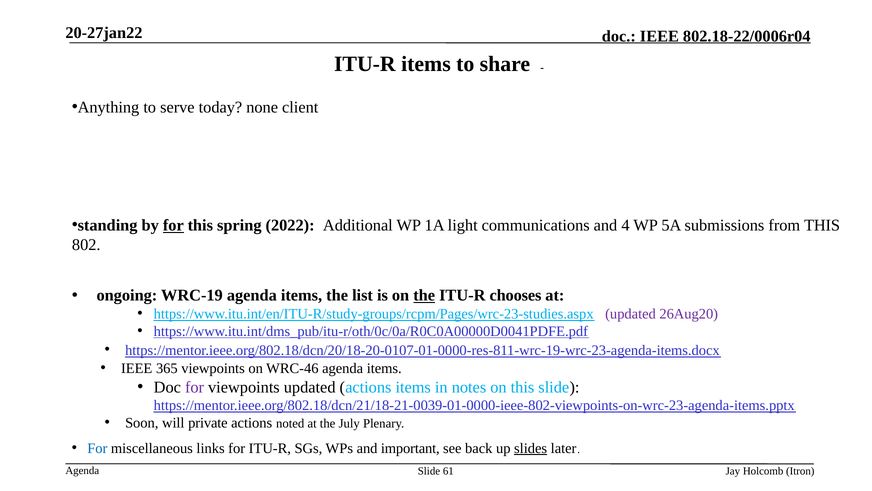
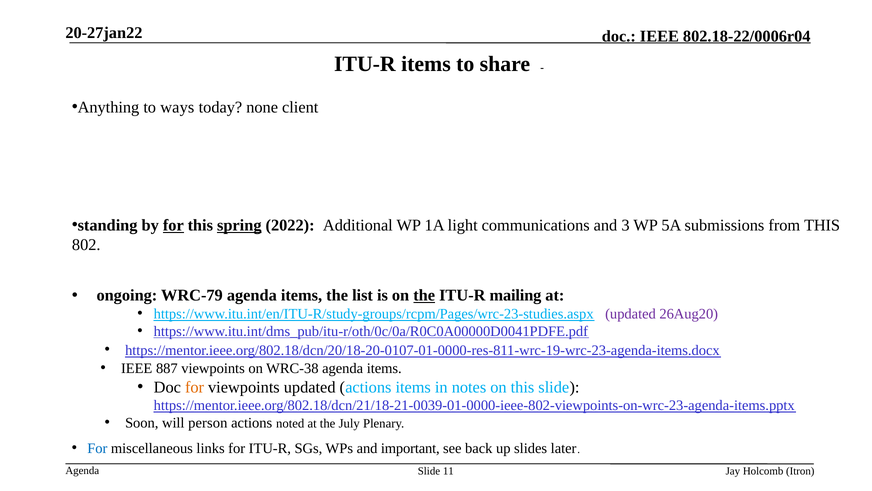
serve: serve -> ways
spring underline: none -> present
4: 4 -> 3
WRC-19: WRC-19 -> WRC-79
chooses: chooses -> mailing
365: 365 -> 887
WRC-46: WRC-46 -> WRC-38
for at (195, 387) colour: purple -> orange
private: private -> person
slides underline: present -> none
61: 61 -> 11
